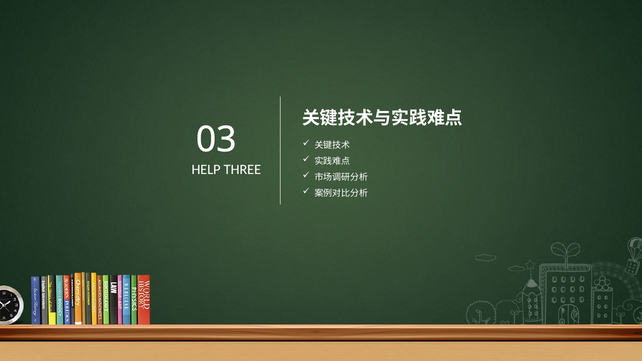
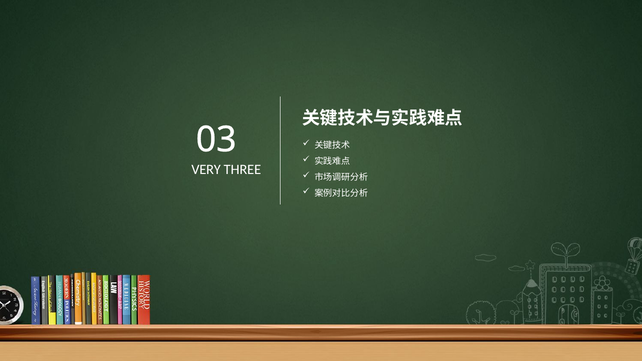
HELP: HELP -> VERY
